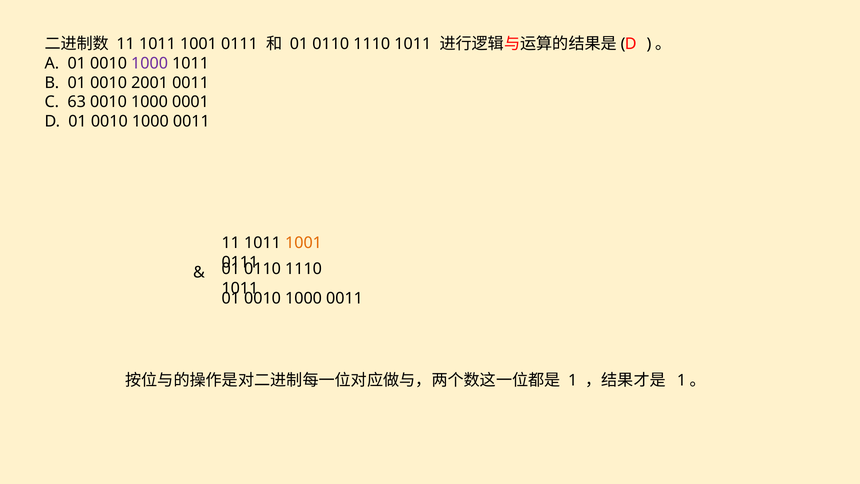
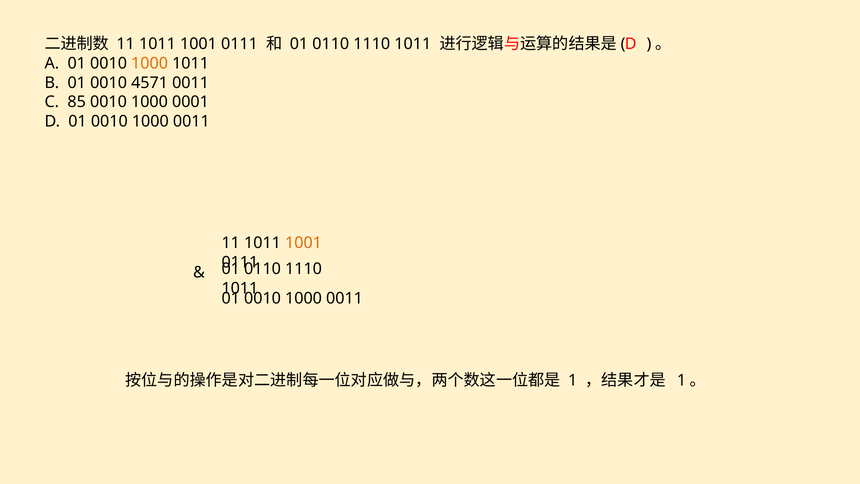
1000 at (150, 63) colour: purple -> orange
2001: 2001 -> 4571
63: 63 -> 85
